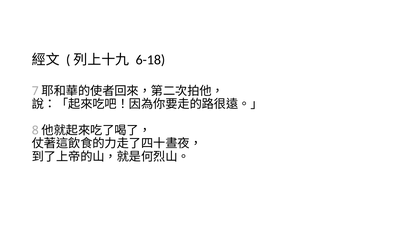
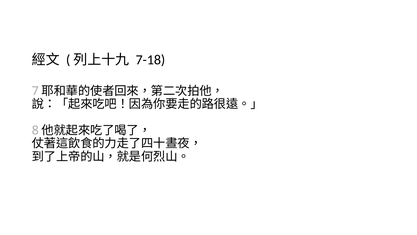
6-18: 6-18 -> 7-18
